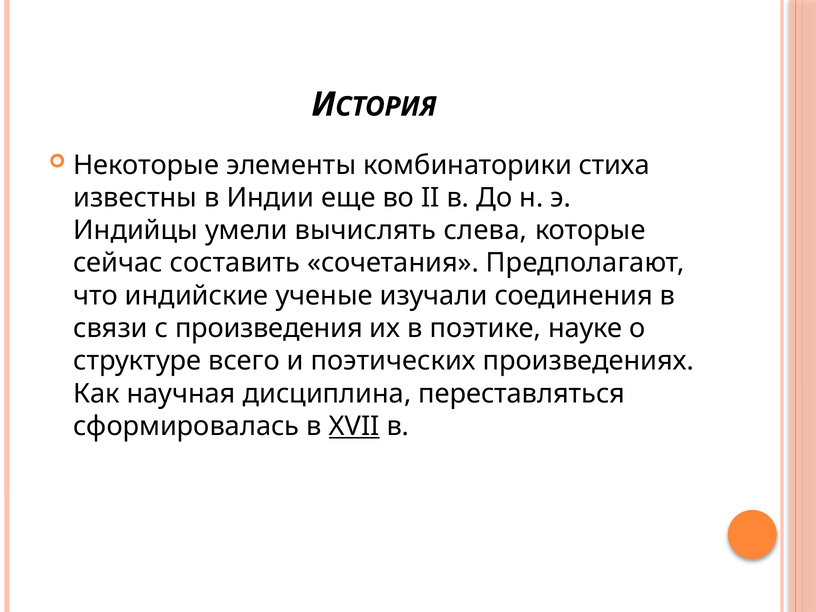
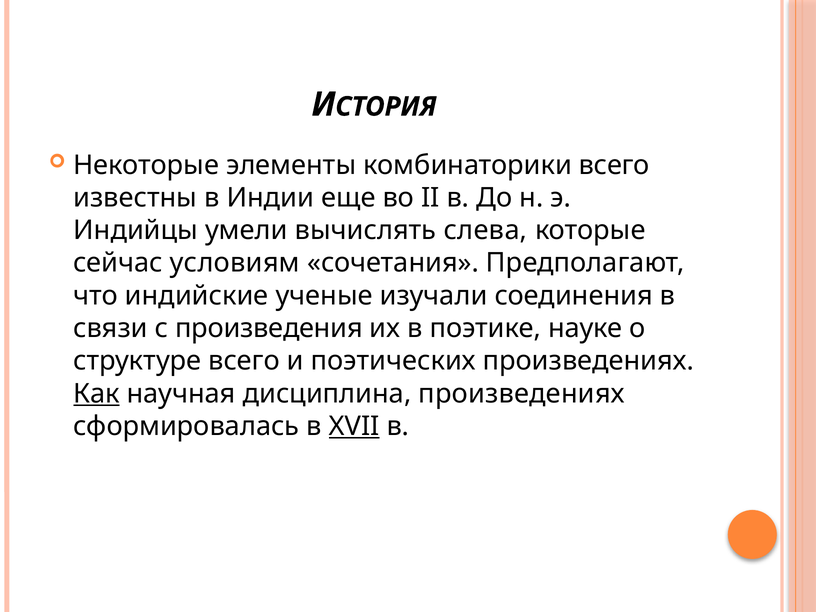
комбинаторики стиха: стиха -> всего
составить: составить -> условиям
Как underline: none -> present
дисциплина переставляться: переставляться -> произведениях
